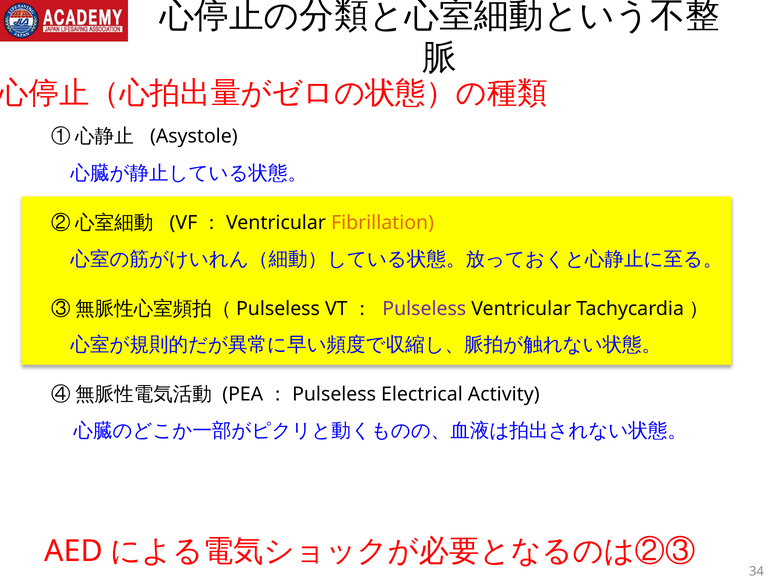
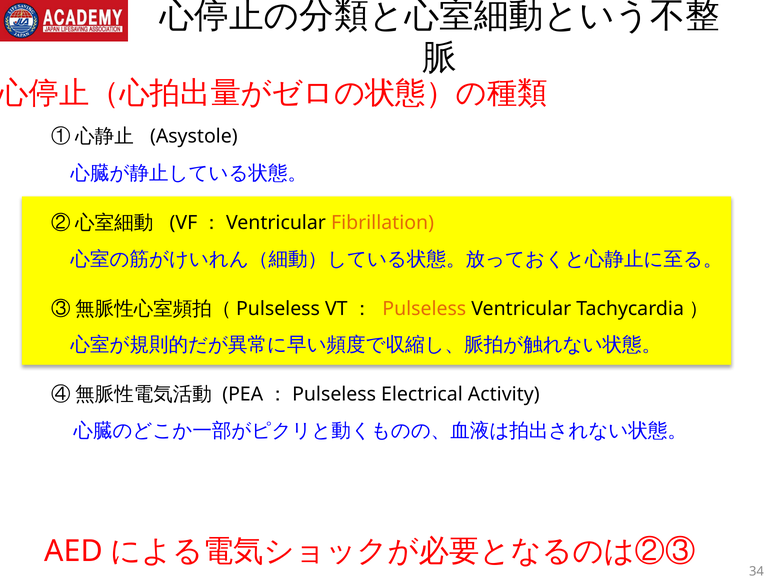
Pulseless colour: purple -> orange
